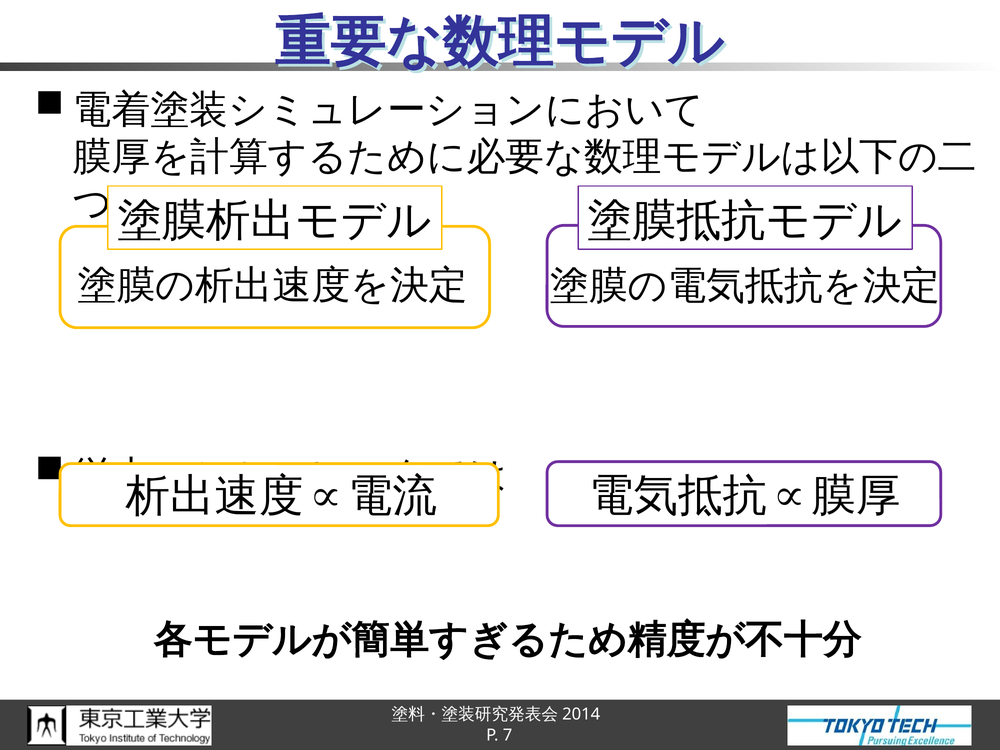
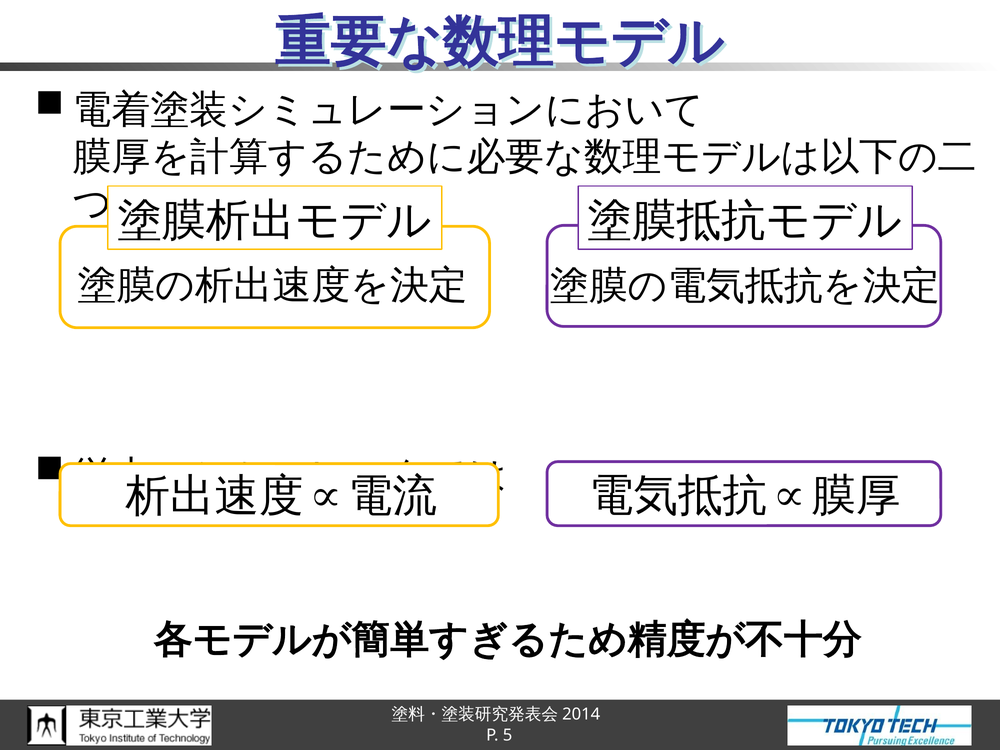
7: 7 -> 5
